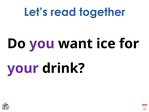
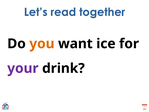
you colour: purple -> orange
